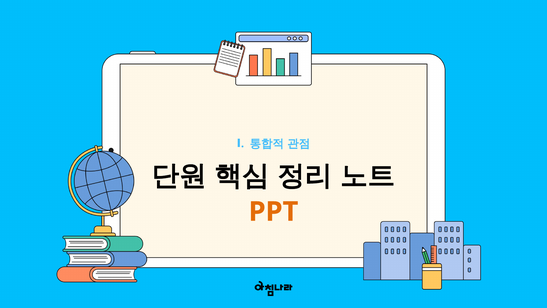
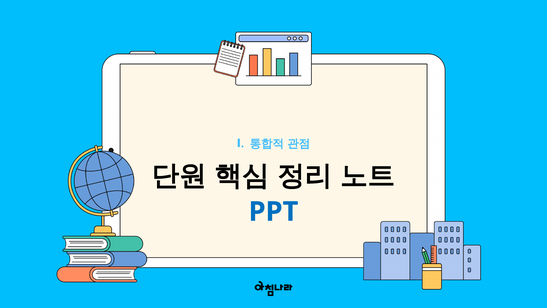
PPT colour: orange -> blue
